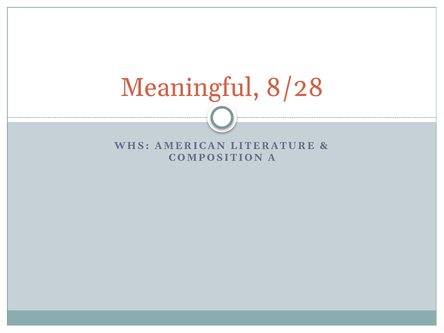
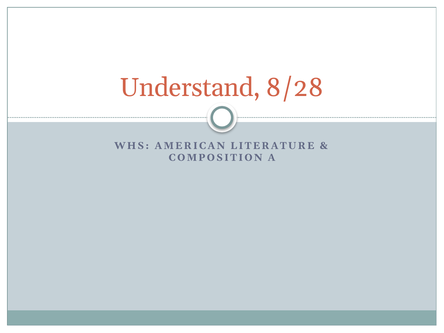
Meaningful: Meaningful -> Understand
